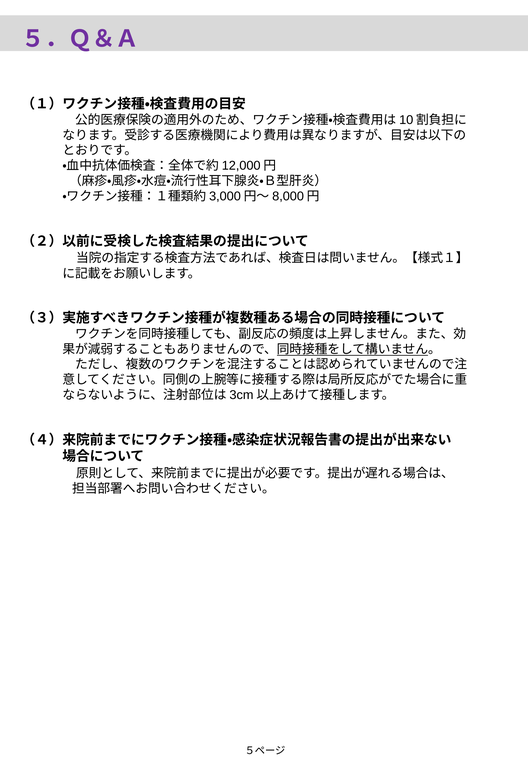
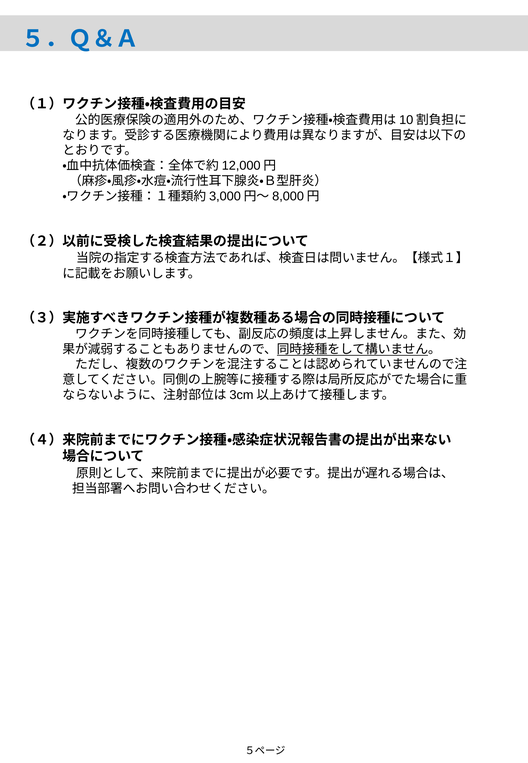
５．Ｑ＆Ａ colour: purple -> blue
